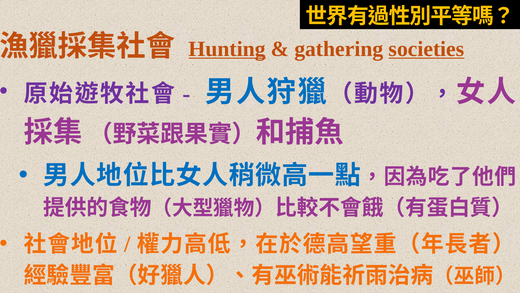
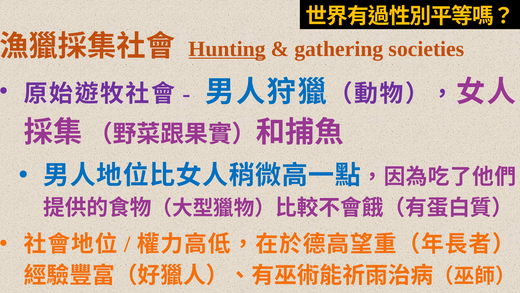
societies underline: present -> none
